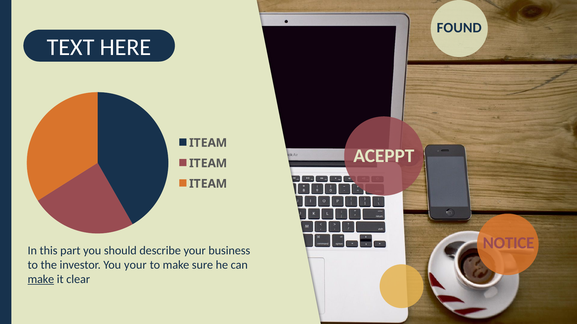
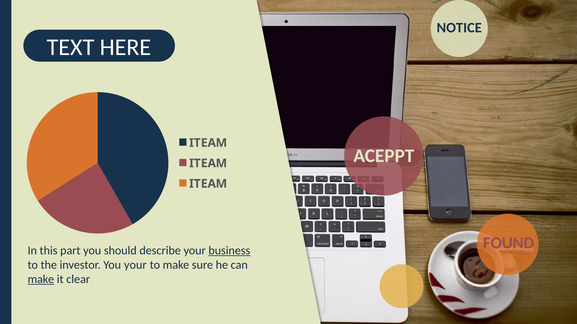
FOUND: FOUND -> NOTICE
NOTICE: NOTICE -> FOUND
business underline: none -> present
